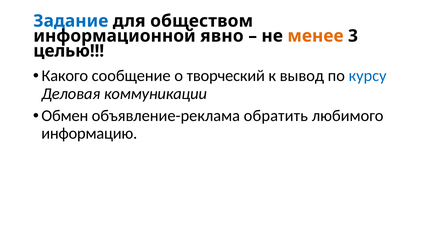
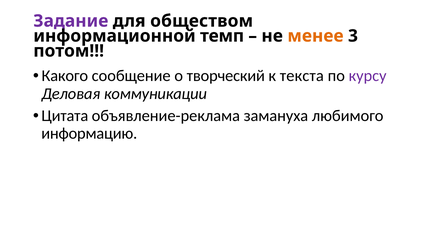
Задание colour: blue -> purple
явно: явно -> темп
целью: целью -> потом
вывод: вывод -> текста
курсу colour: blue -> purple
Обмен: Обмен -> Цитата
обратить: обратить -> замануха
